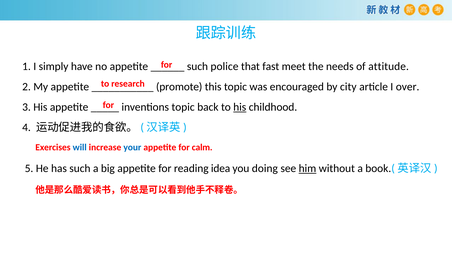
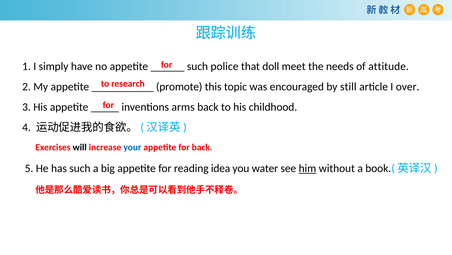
fast: fast -> doll
city: city -> still
inventions topic: topic -> arms
his at (240, 107) underline: present -> none
will colour: blue -> black
for calm: calm -> back
doing: doing -> water
